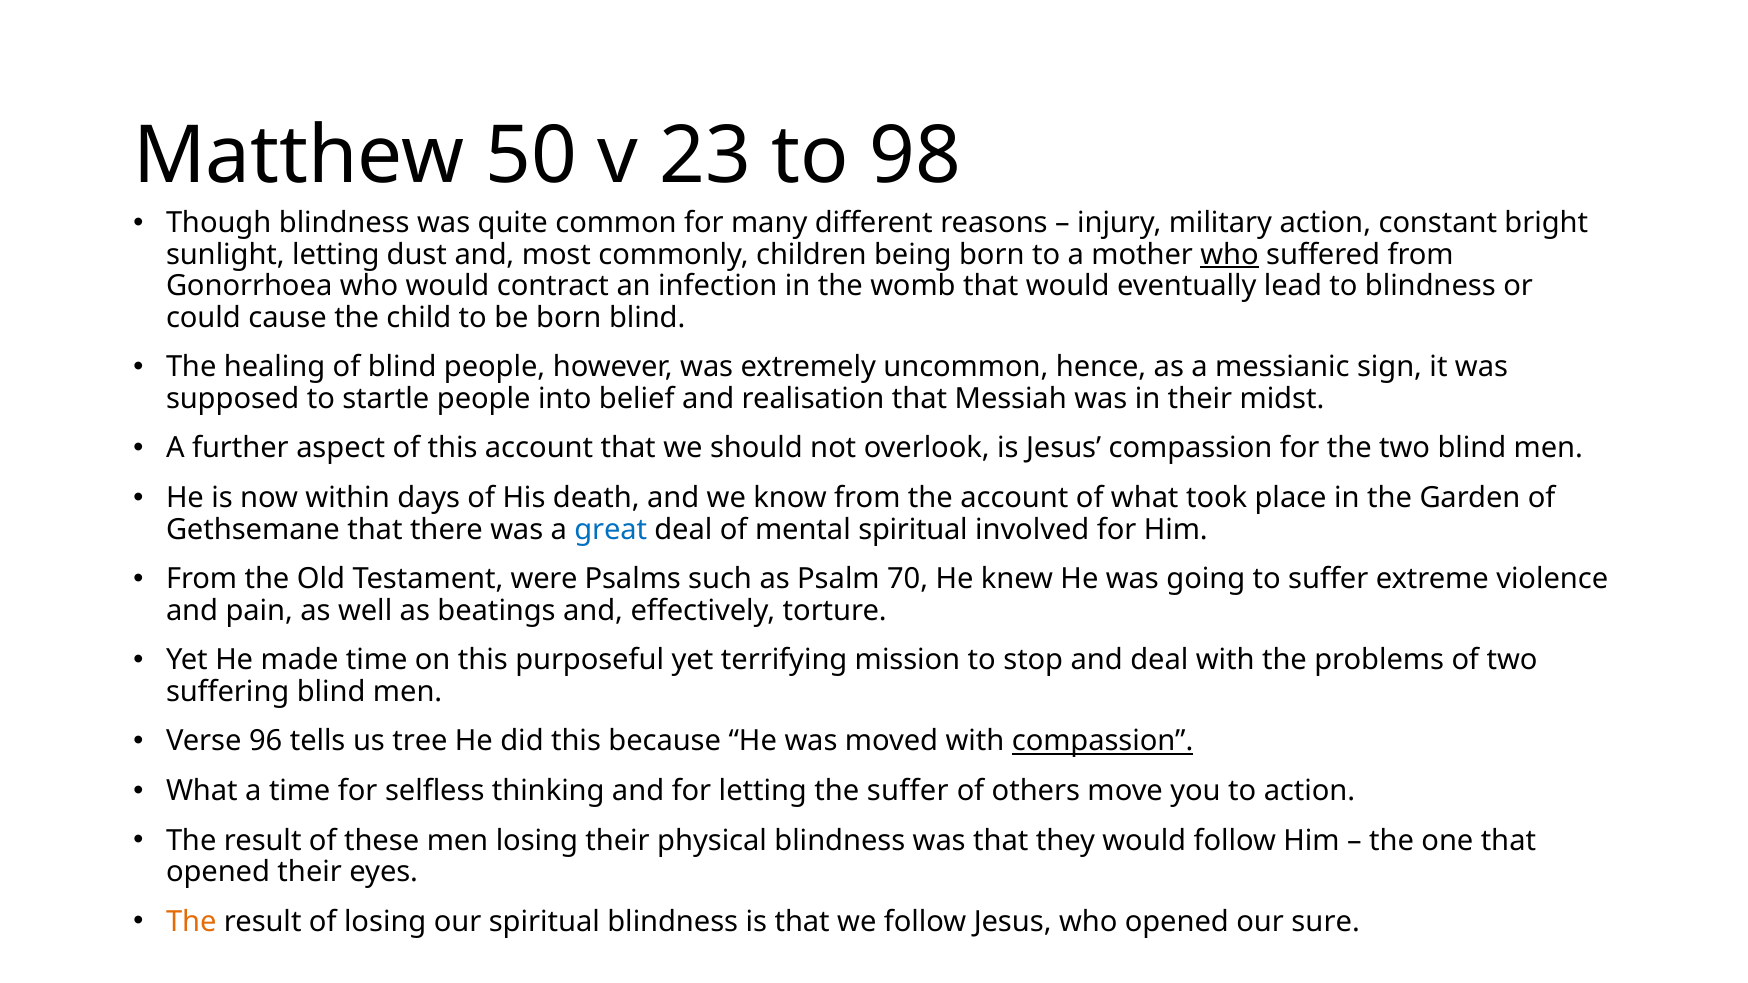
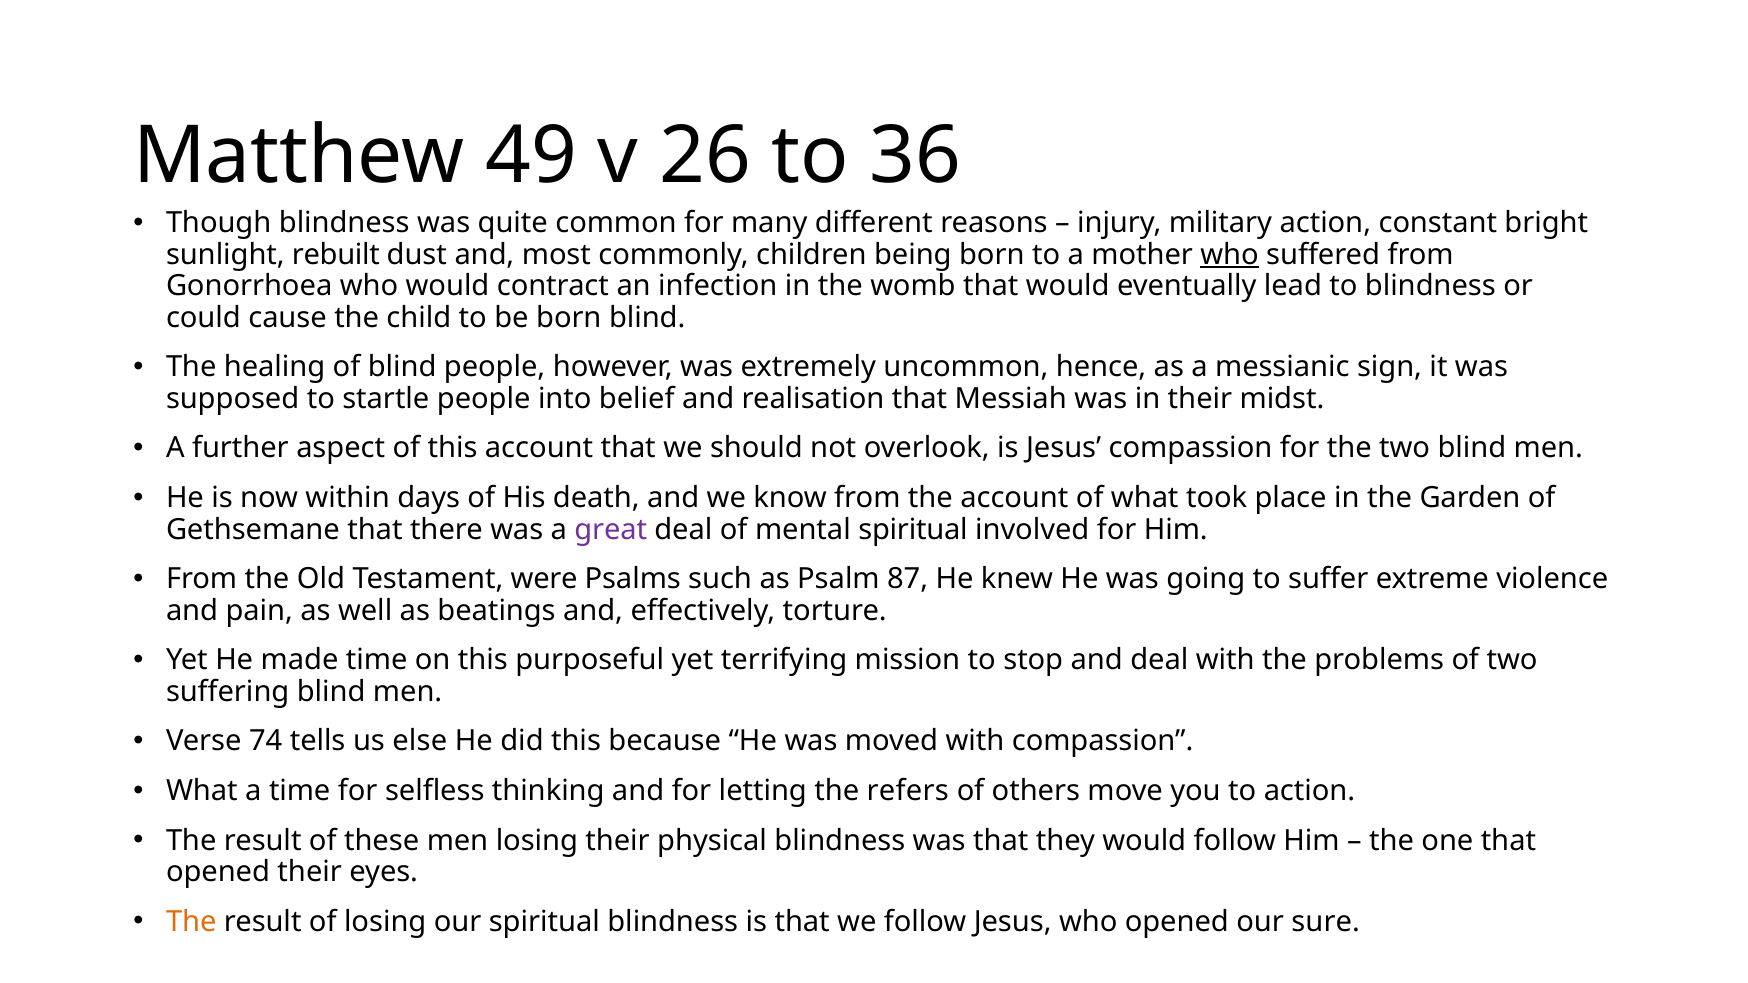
50: 50 -> 49
23: 23 -> 26
98: 98 -> 36
sunlight letting: letting -> rebuilt
great colour: blue -> purple
70: 70 -> 87
96: 96 -> 74
tree: tree -> else
compassion at (1103, 741) underline: present -> none
the suffer: suffer -> refers
